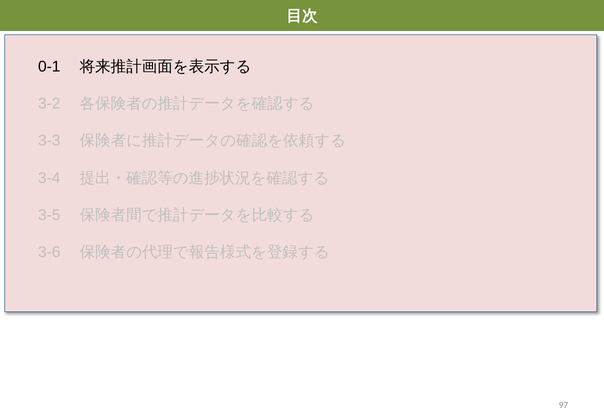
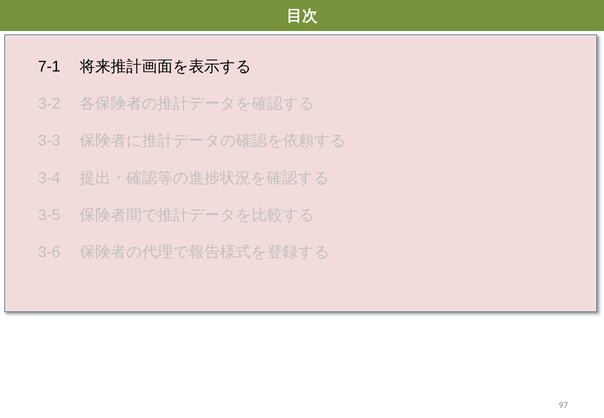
0-1: 0-1 -> 7-1
